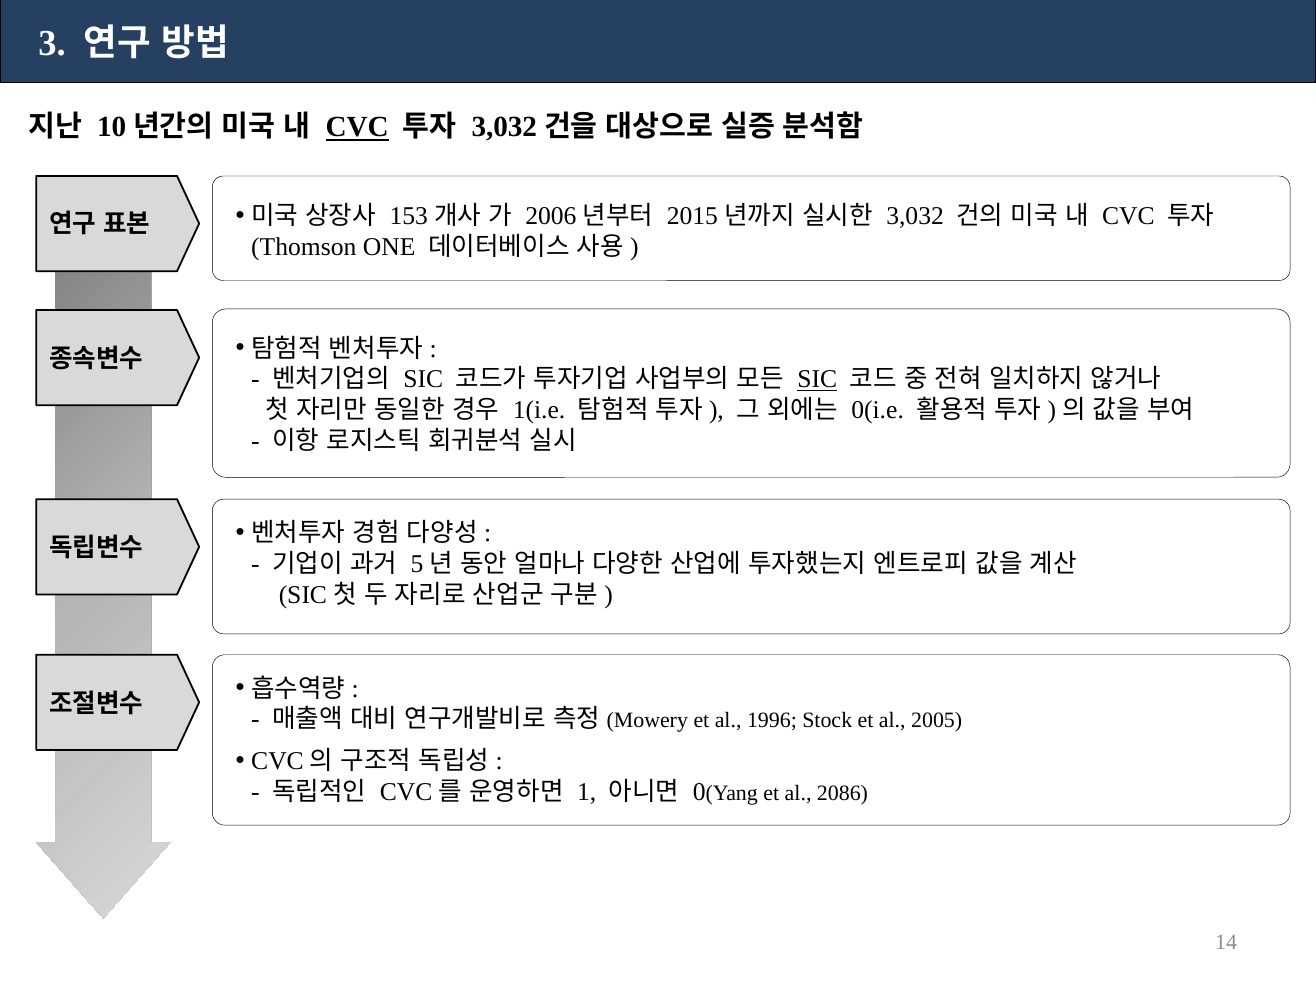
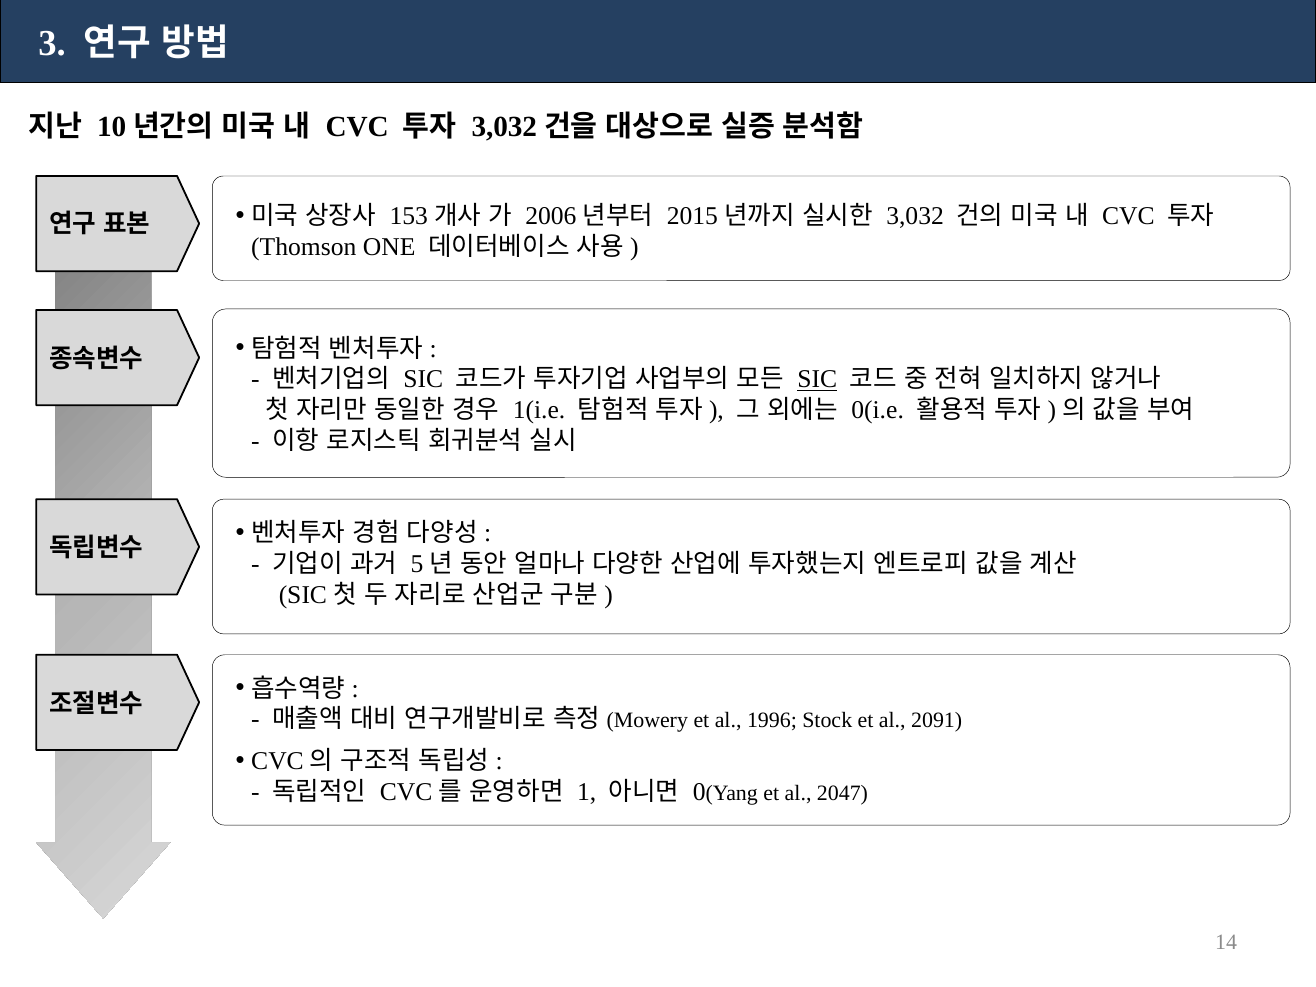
CVC at (357, 127) underline: present -> none
2005: 2005 -> 2091
2086: 2086 -> 2047
